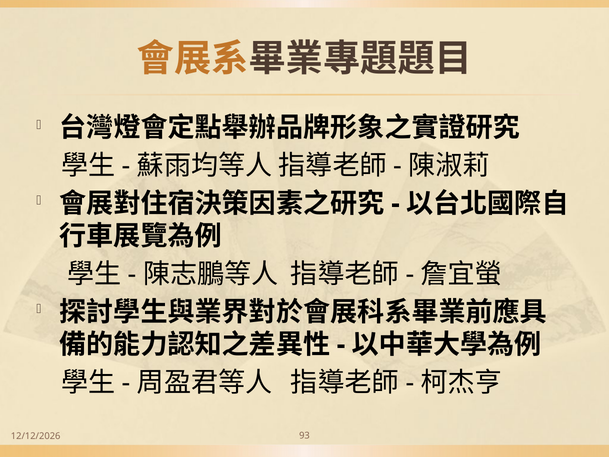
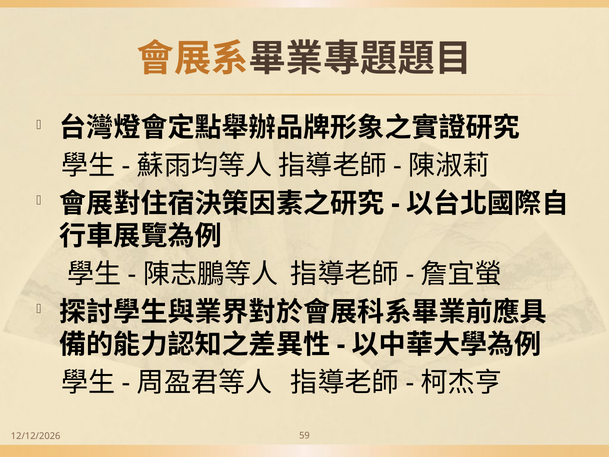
93: 93 -> 59
